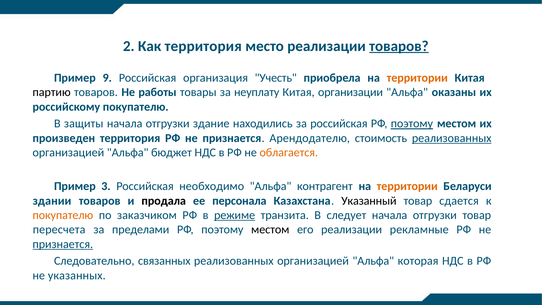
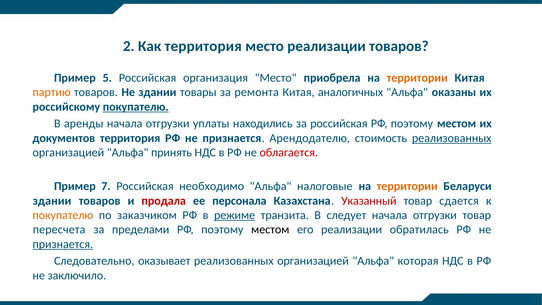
товаров at (399, 46) underline: present -> none
9: 9 -> 5
организация Учесть: Учесть -> Место
партию colour: black -> orange
Не работы: работы -> здании
неуплату: неуплату -> ремонта
организации: организации -> аналогичных
покупателю at (136, 107) underline: none -> present
защиты: защиты -> аренды
здание: здание -> уплаты
поэтому at (412, 124) underline: present -> none
произведен: произведен -> документов
бюджет: бюджет -> принять
облагается colour: orange -> red
3: 3 -> 7
контрагент: контрагент -> налоговые
продала colour: black -> red
Указанный colour: black -> red
рекламные: рекламные -> обратилась
связанных: связанных -> оказывает
указанных: указанных -> заключило
